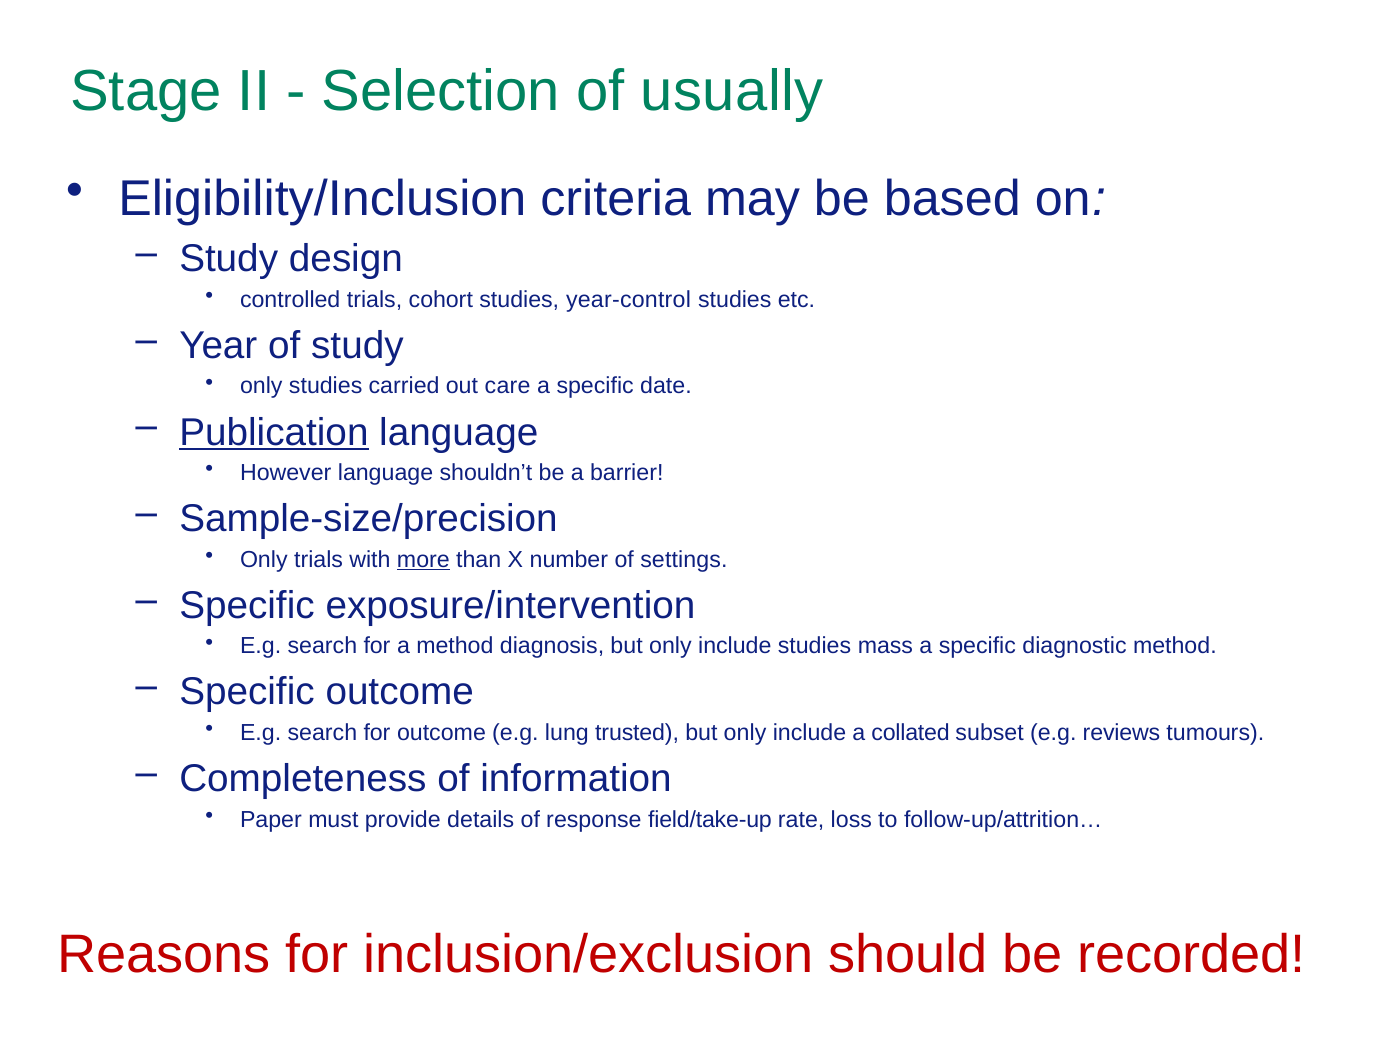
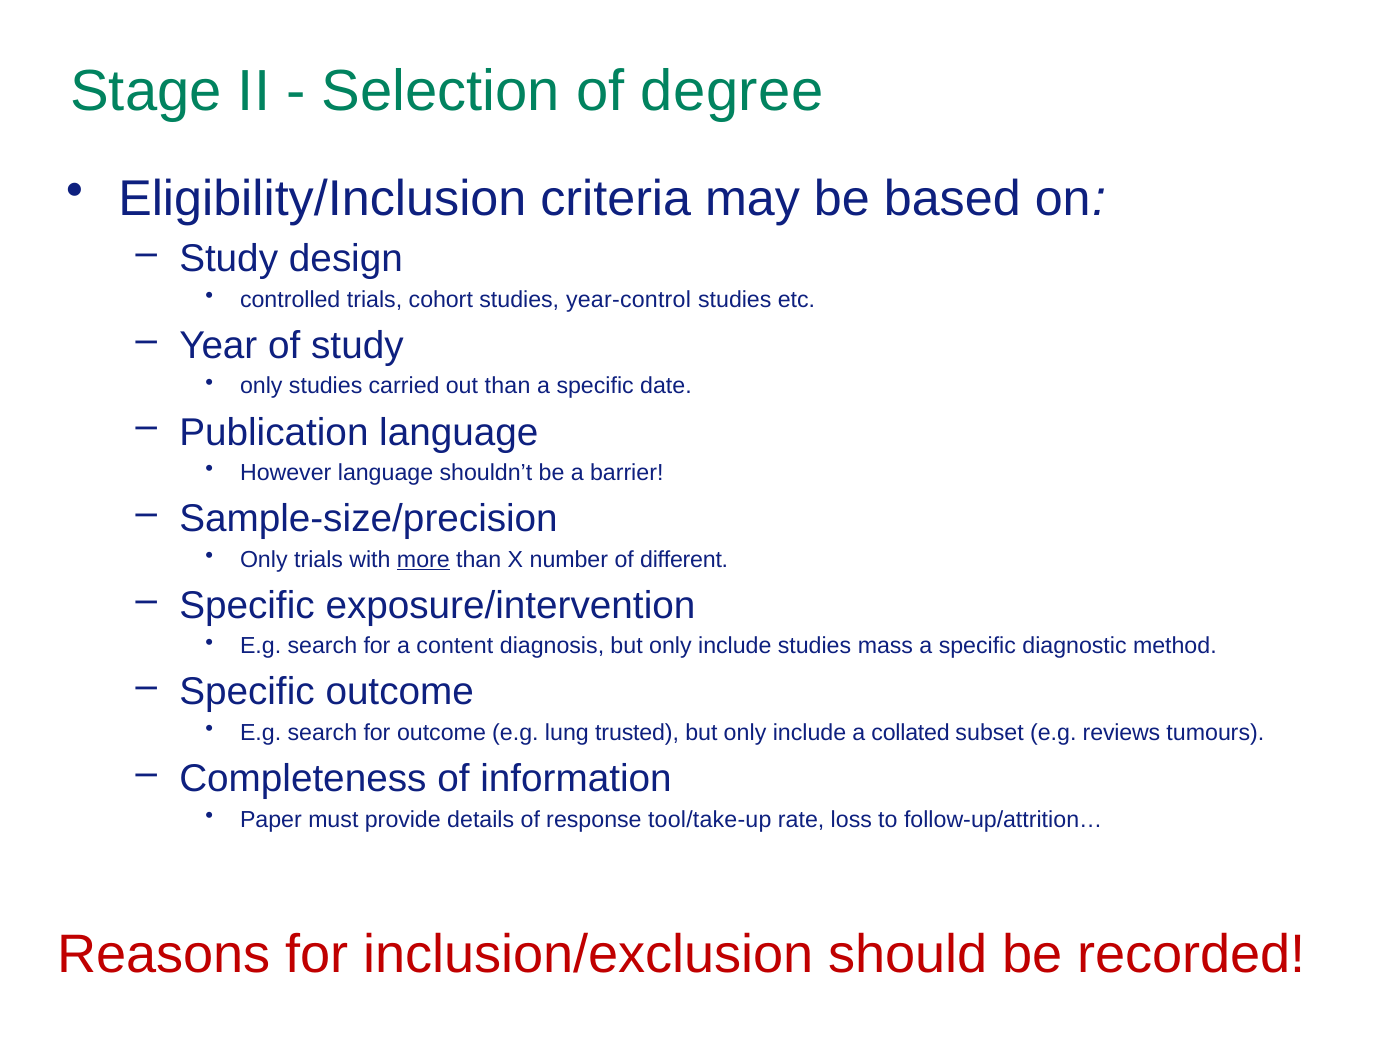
usually: usually -> degree
out care: care -> than
Publication underline: present -> none
settings: settings -> different
a method: method -> content
field/take-up: field/take-up -> tool/take-up
